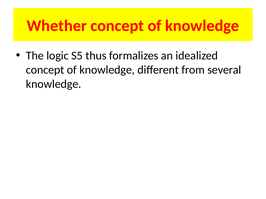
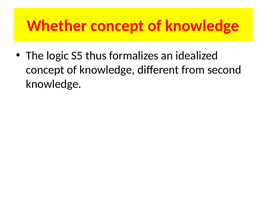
several: several -> second
